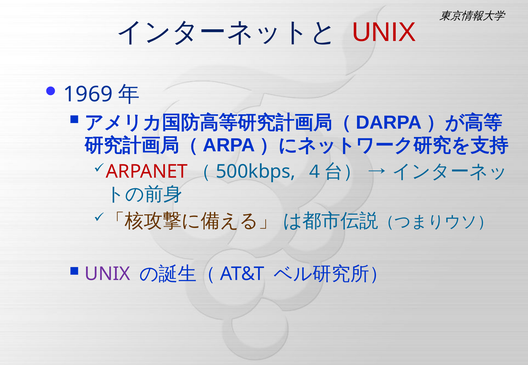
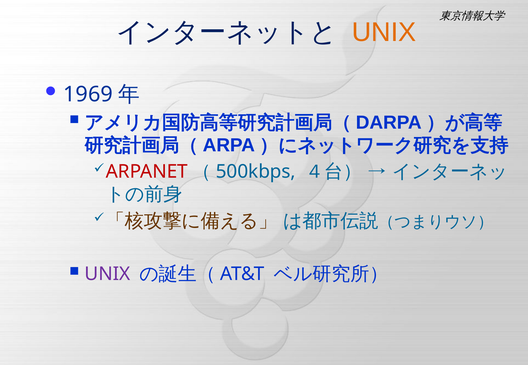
UNIX at (384, 32) colour: red -> orange
